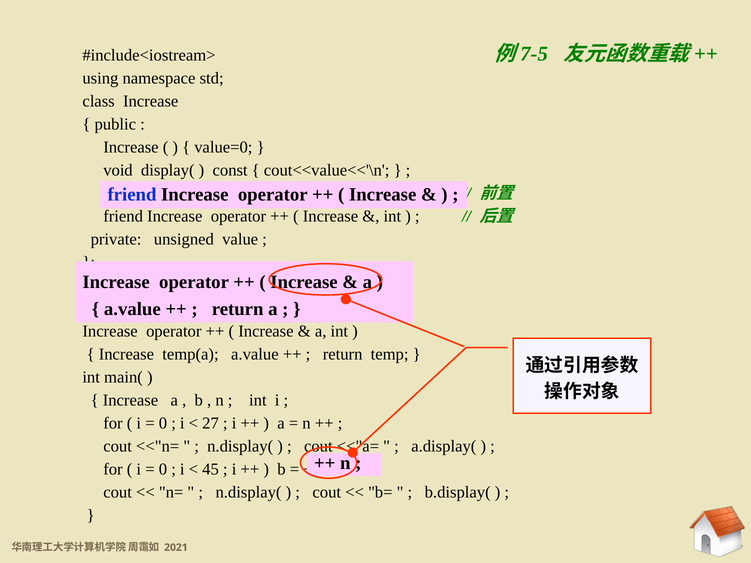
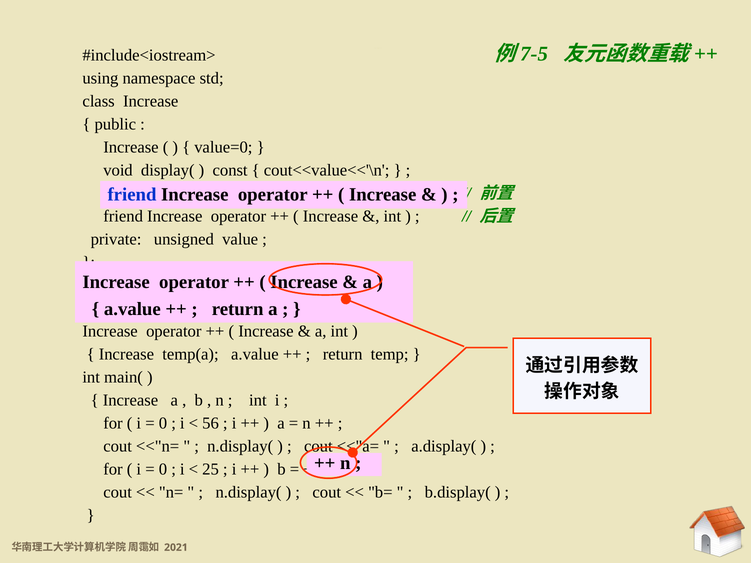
27: 27 -> 56
45: 45 -> 25
